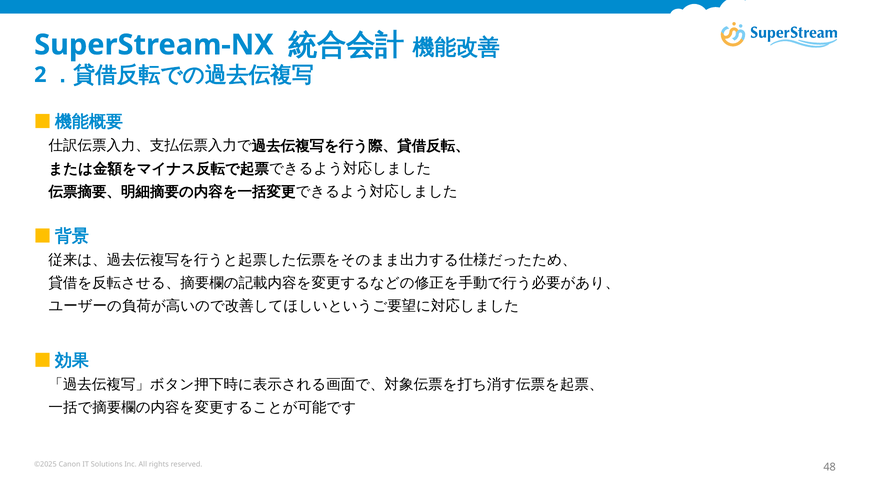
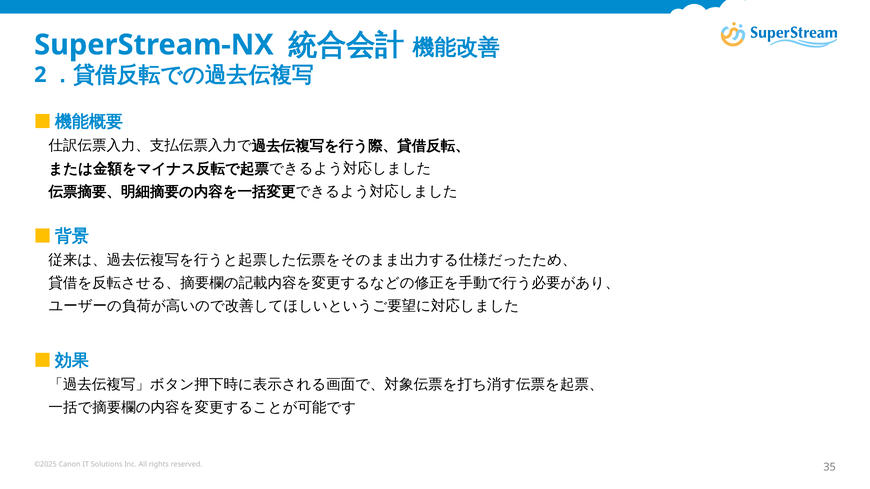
48: 48 -> 35
